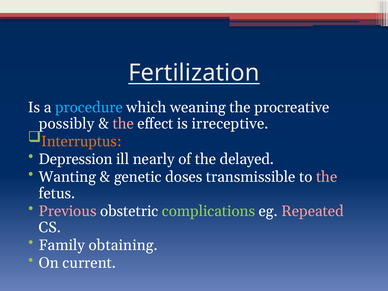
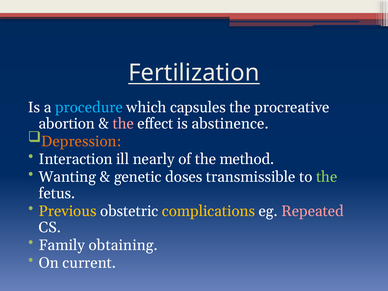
weaning: weaning -> capsules
possibly: possibly -> abortion
irreceptive: irreceptive -> abstinence
Interruptus: Interruptus -> Depression
Depression: Depression -> Interaction
delayed: delayed -> method
the at (327, 177) colour: pink -> light green
Previous colour: pink -> yellow
complications colour: light green -> yellow
